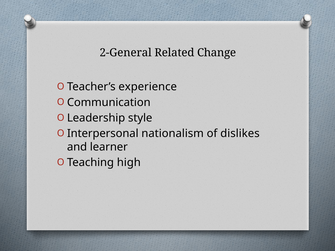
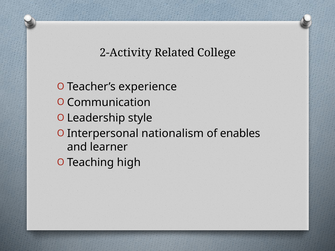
2-General: 2-General -> 2-Activity
Change: Change -> College
dislikes: dislikes -> enables
